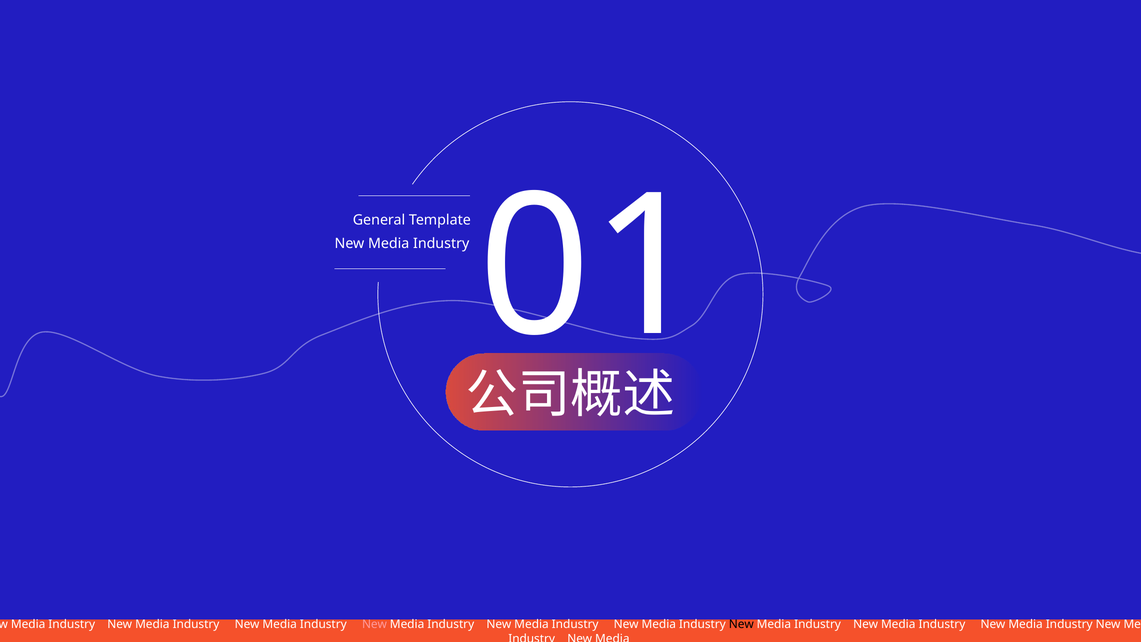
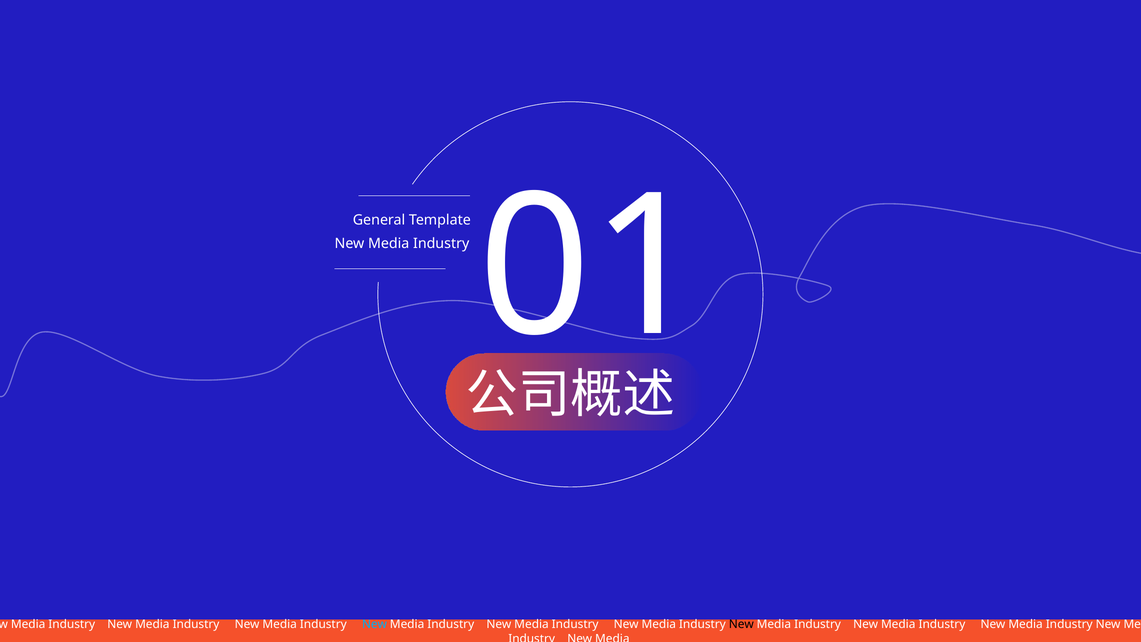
New at (374, 624) colour: pink -> light blue
